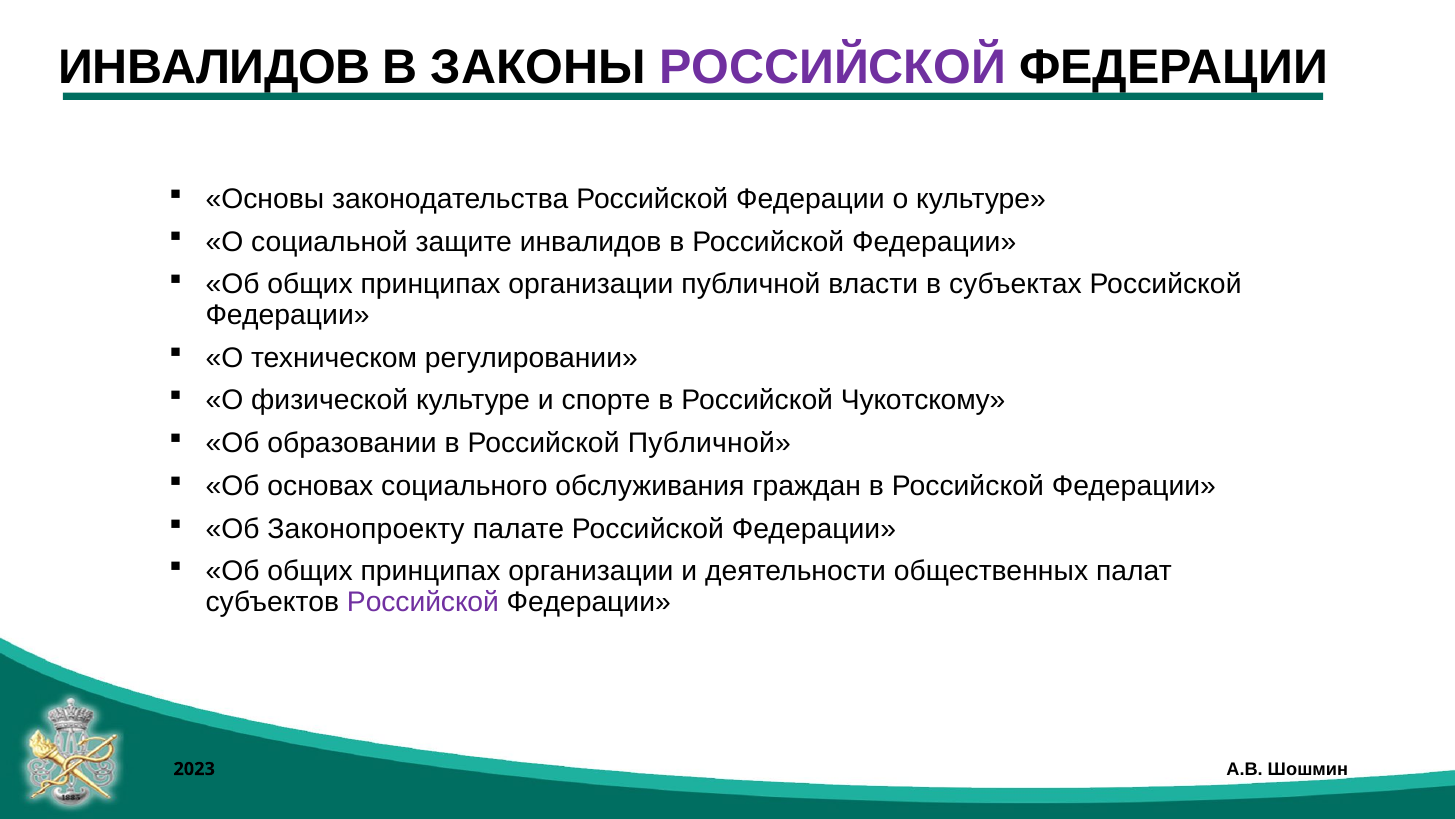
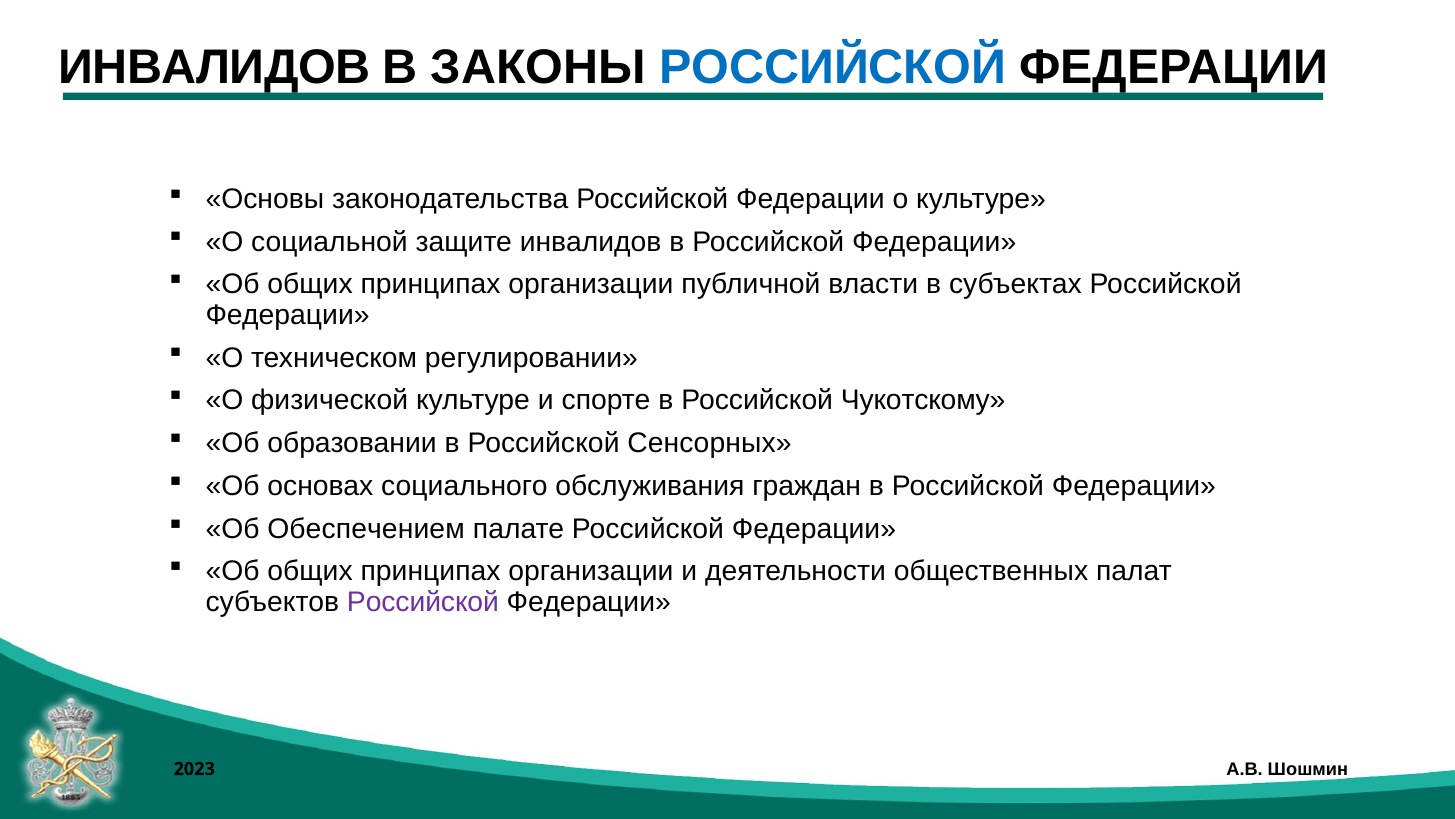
РОССИЙСКОЙ at (833, 67) colour: purple -> blue
Российской Публичной: Публичной -> Сенсорных
Законопроекту: Законопроекту -> Обеспечением
